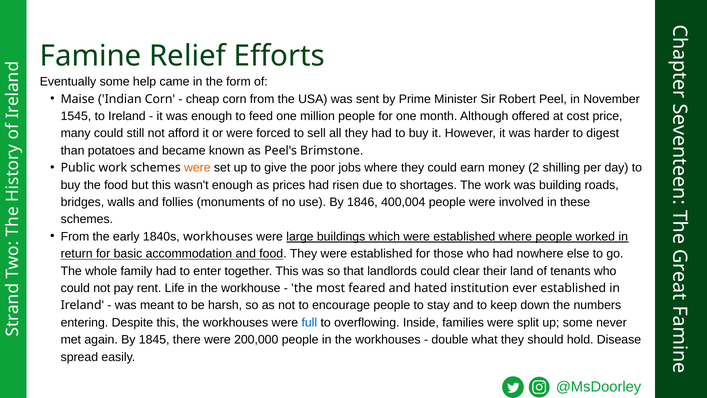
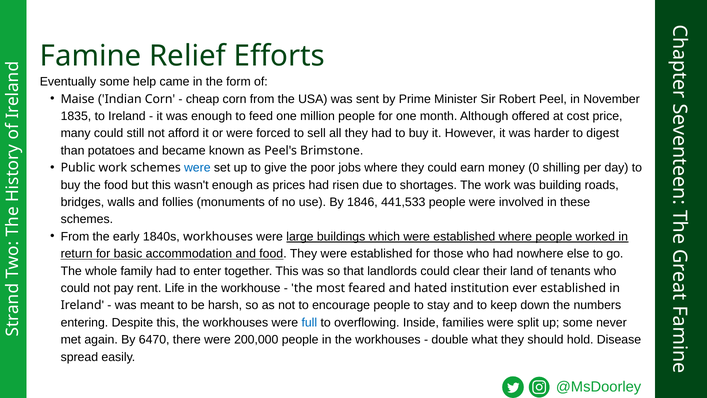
1545: 1545 -> 1835
were at (197, 168) colour: orange -> blue
2: 2 -> 0
400,004: 400,004 -> 441,533
1845: 1845 -> 6470
